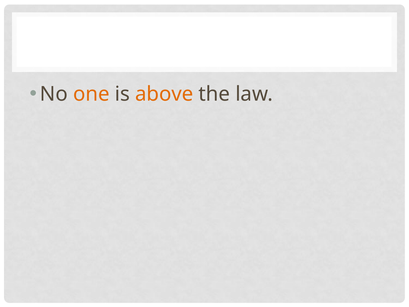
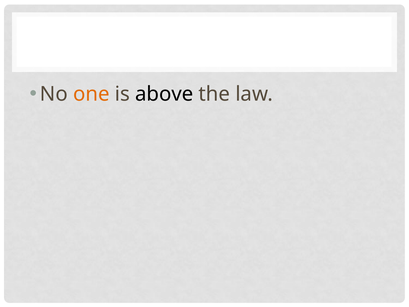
above colour: orange -> black
